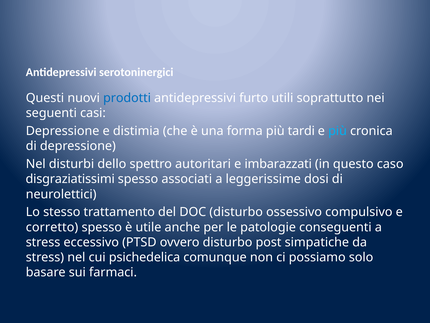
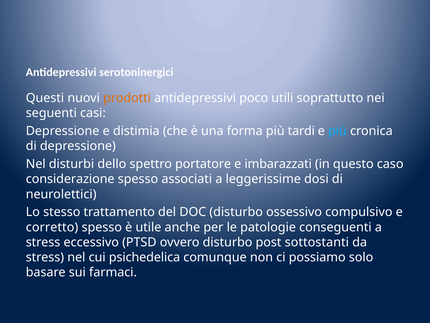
prodotti colour: blue -> orange
furto: furto -> poco
autoritari: autoritari -> portatore
disgraziatissimi: disgraziatissimi -> considerazione
simpatiche: simpatiche -> sottostanti
